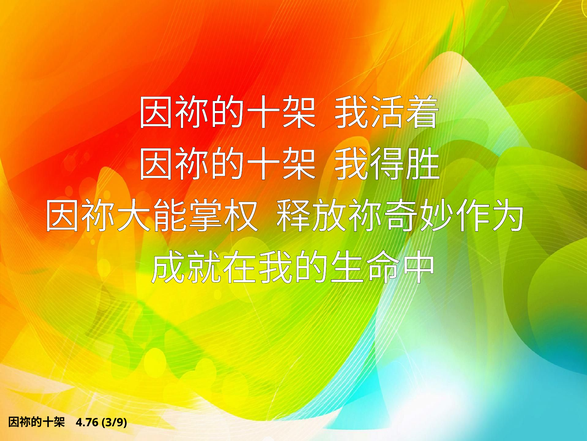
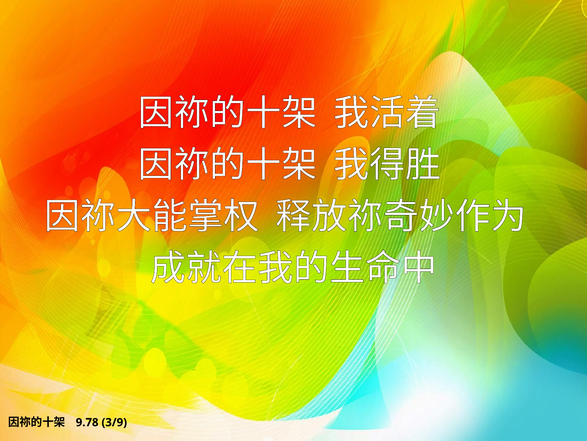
4.76: 4.76 -> 9.78
